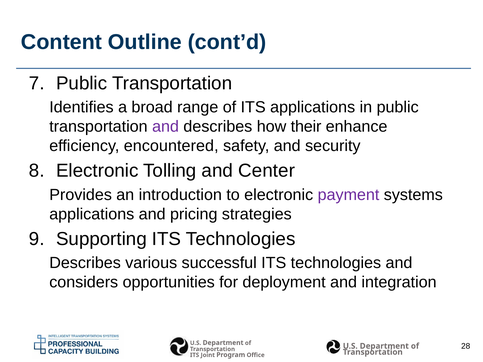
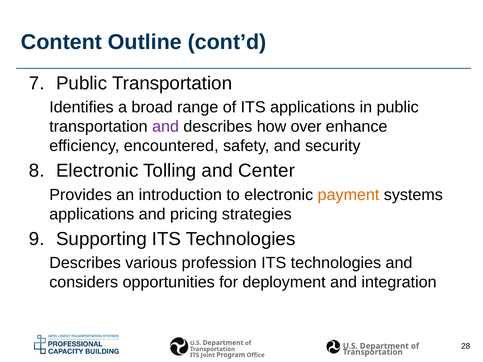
their: their -> over
payment colour: purple -> orange
successful: successful -> profession
